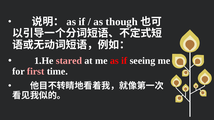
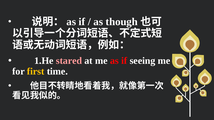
first colour: pink -> yellow
